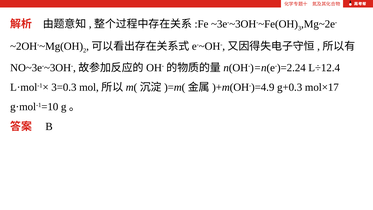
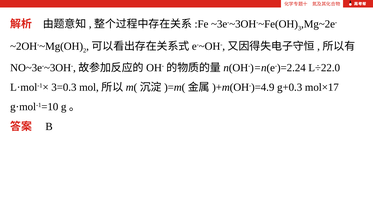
L÷12.4: L÷12.4 -> L÷22.0
